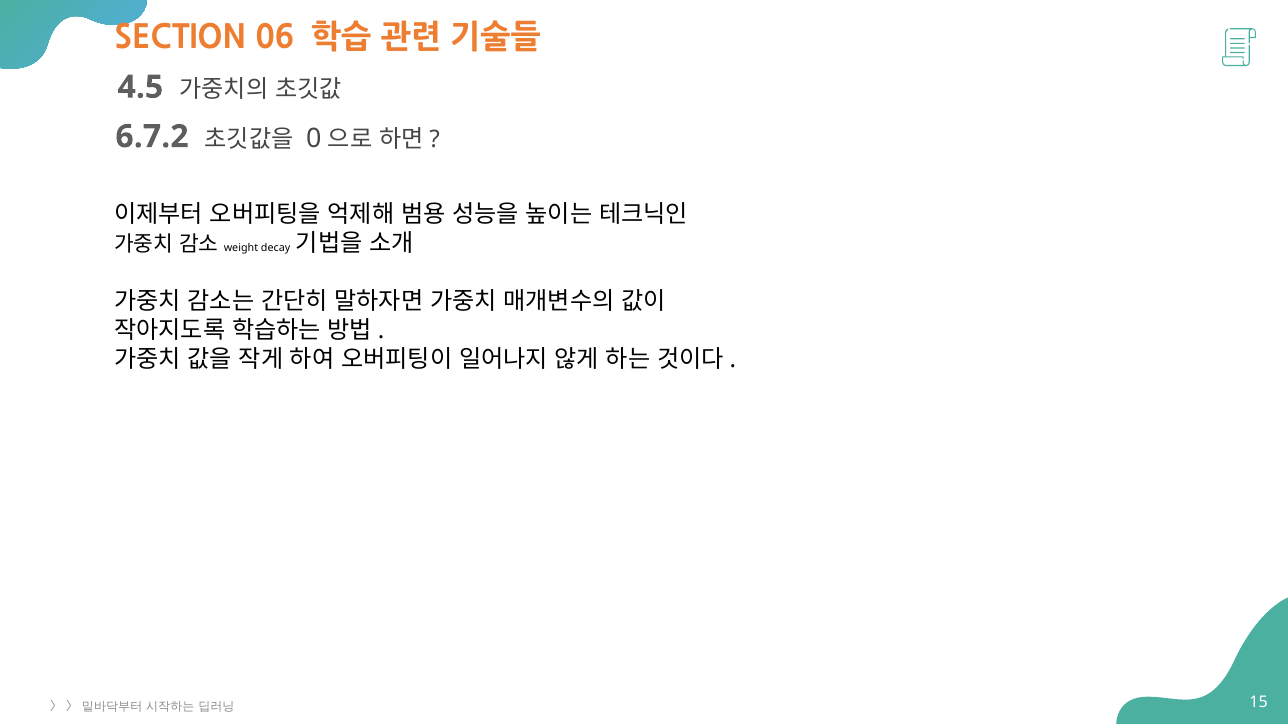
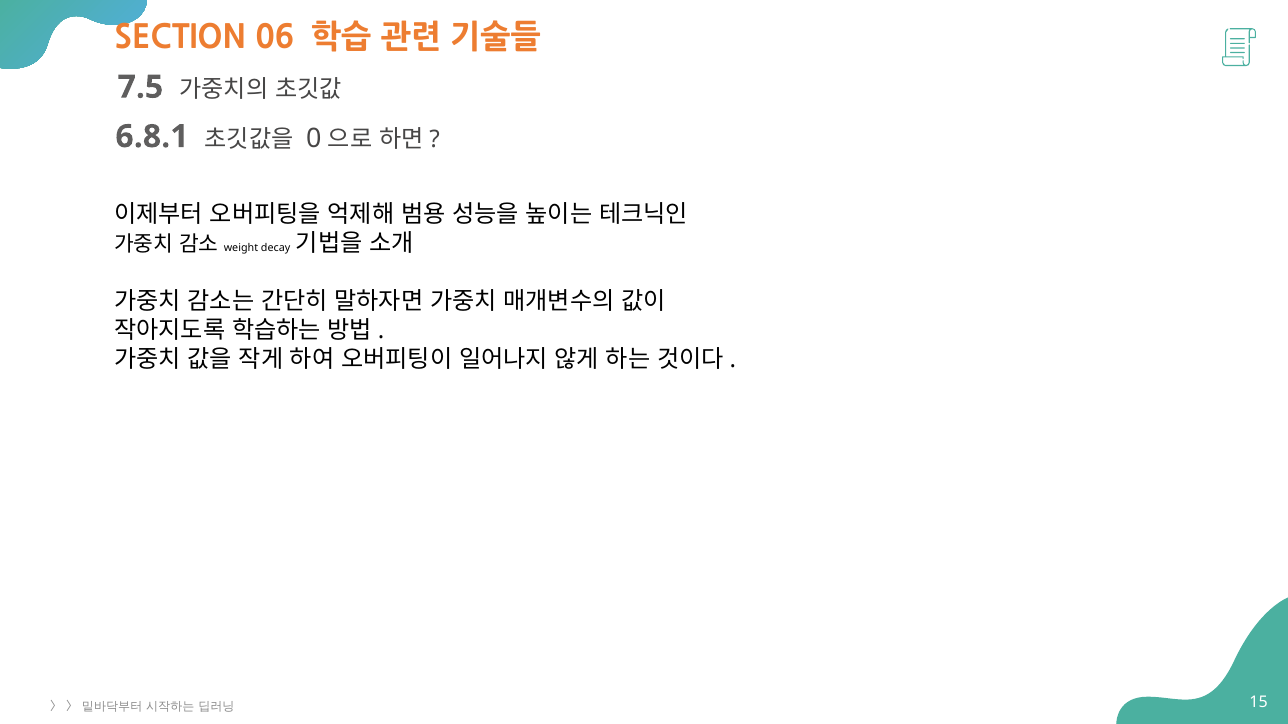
4.5: 4.5 -> 7.5
6.7.2: 6.7.2 -> 6.8.1
